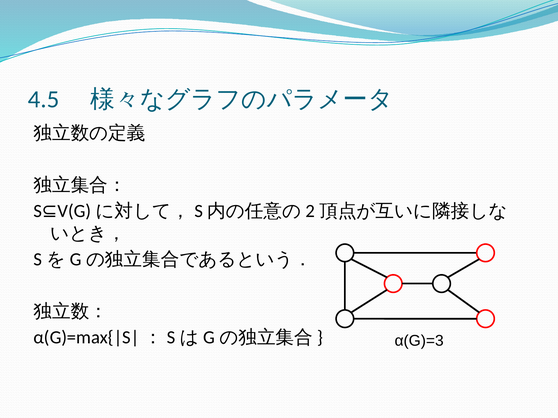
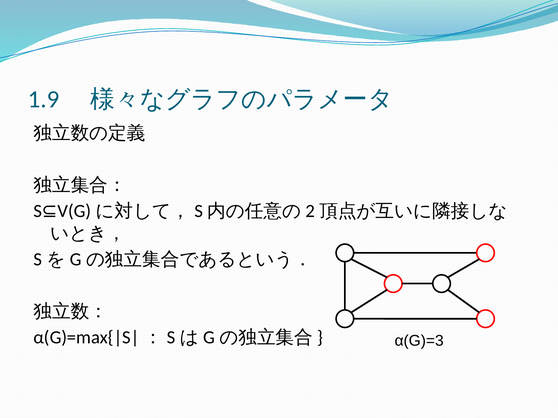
4.5: 4.5 -> 1.9
